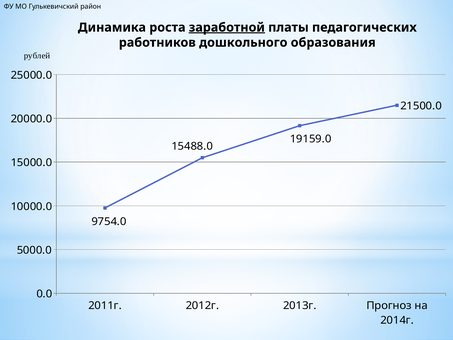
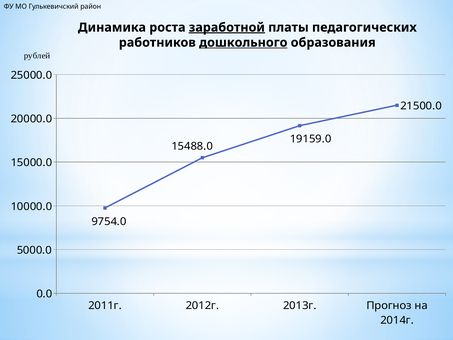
дошкольного underline: none -> present
